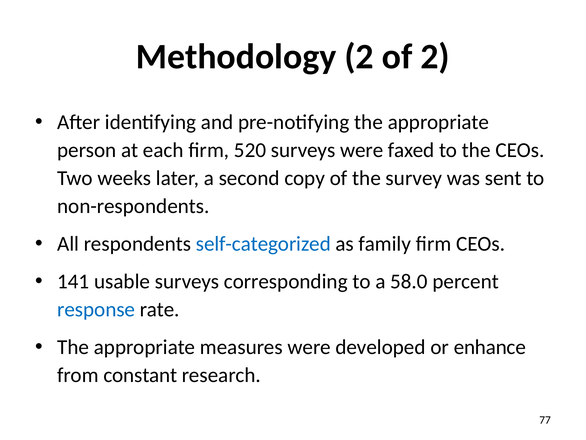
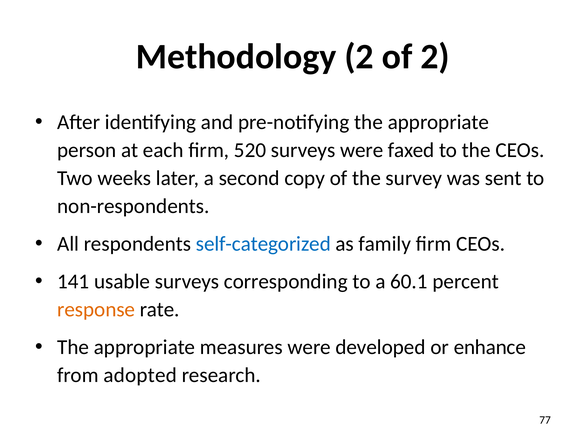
58.0: 58.0 -> 60.1
response colour: blue -> orange
constant: constant -> adopted
